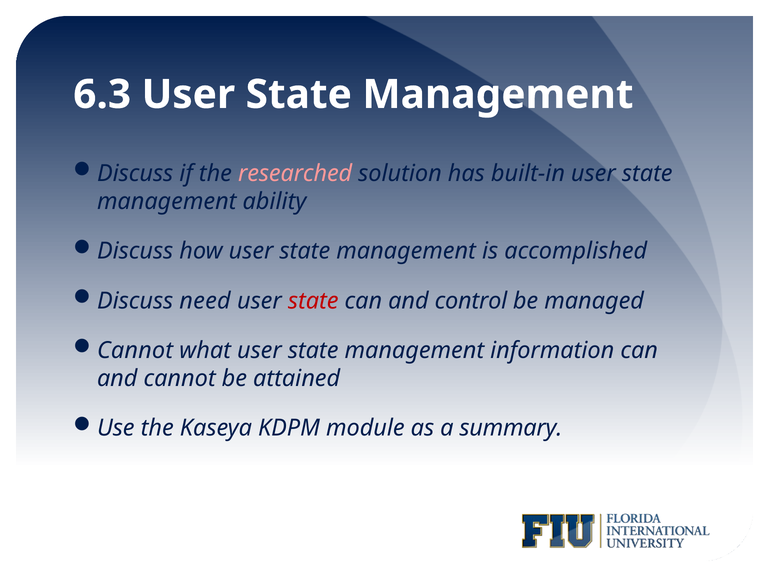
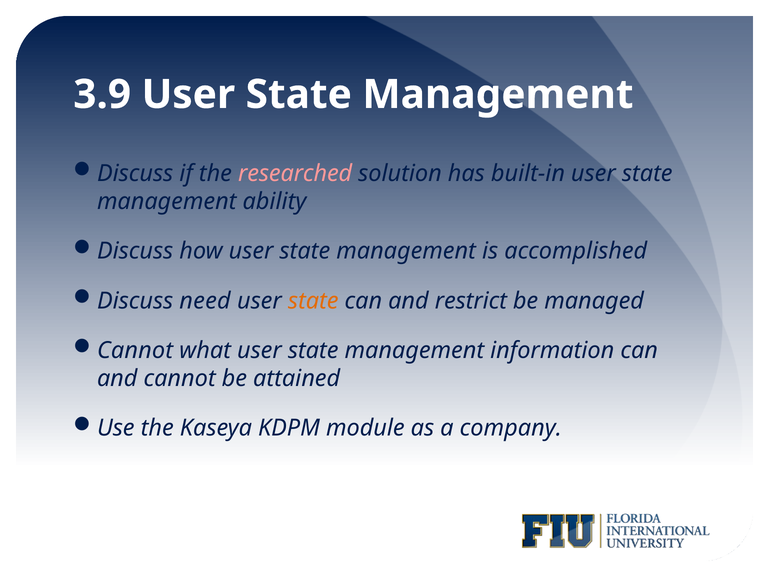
6.3: 6.3 -> 3.9
state at (313, 301) colour: red -> orange
control: control -> restrict
summary: summary -> company
